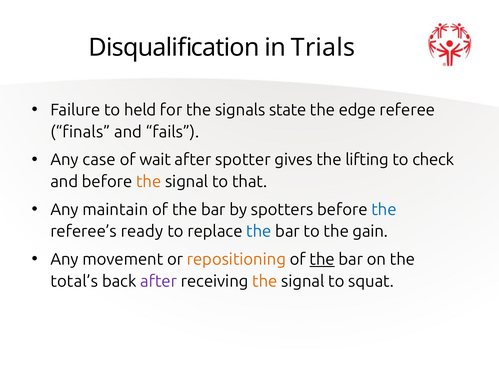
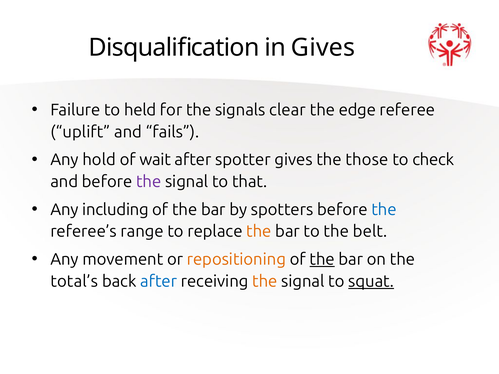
in Trials: Trials -> Gives
state: state -> clear
finals: finals -> uplift
case: case -> hold
lifting: lifting -> those
the at (149, 182) colour: orange -> purple
maintain: maintain -> including
ready: ready -> range
the at (259, 232) colour: blue -> orange
gain: gain -> belt
after at (159, 281) colour: purple -> blue
squat underline: none -> present
